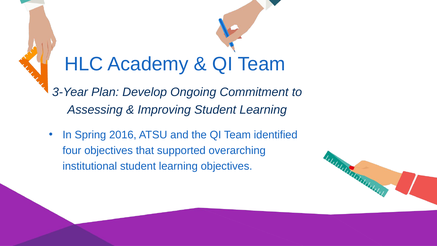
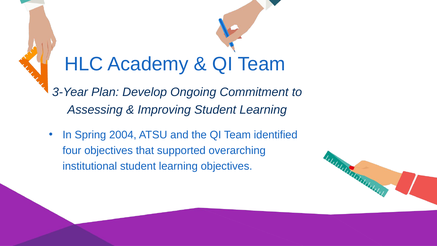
2016: 2016 -> 2004
